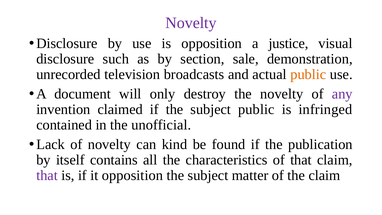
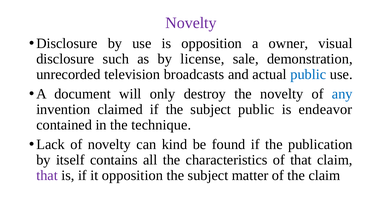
justice: justice -> owner
section: section -> license
public at (308, 74) colour: orange -> blue
any colour: purple -> blue
infringed: infringed -> endeavor
unofficial: unofficial -> technique
